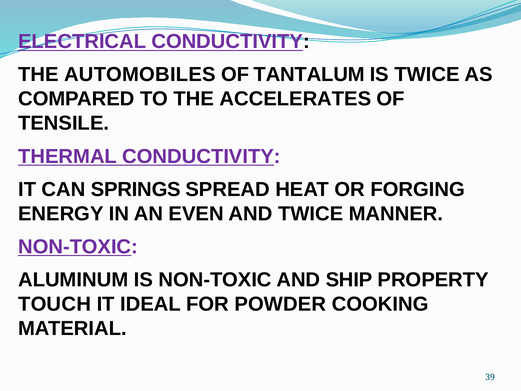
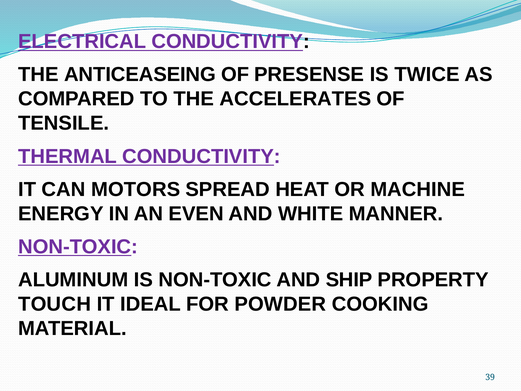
AUTOMOBILES: AUTOMOBILES -> ANTICEASEING
TANTALUM: TANTALUM -> PRESENSE
SPRINGS: SPRINGS -> MOTORS
FORGING: FORGING -> MACHINE
AND TWICE: TWICE -> WHITE
